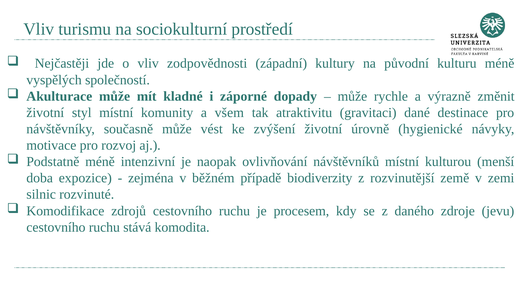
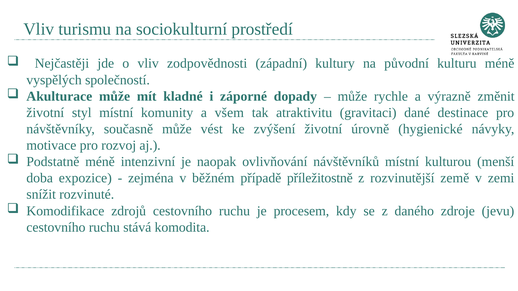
biodiverzity: biodiverzity -> příležitostně
silnic: silnic -> snížit
